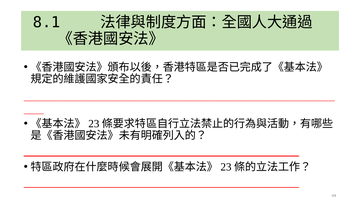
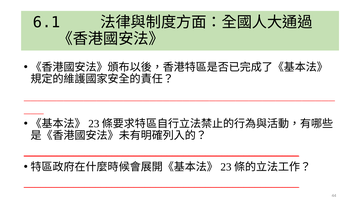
8.1: 8.1 -> 6.1
